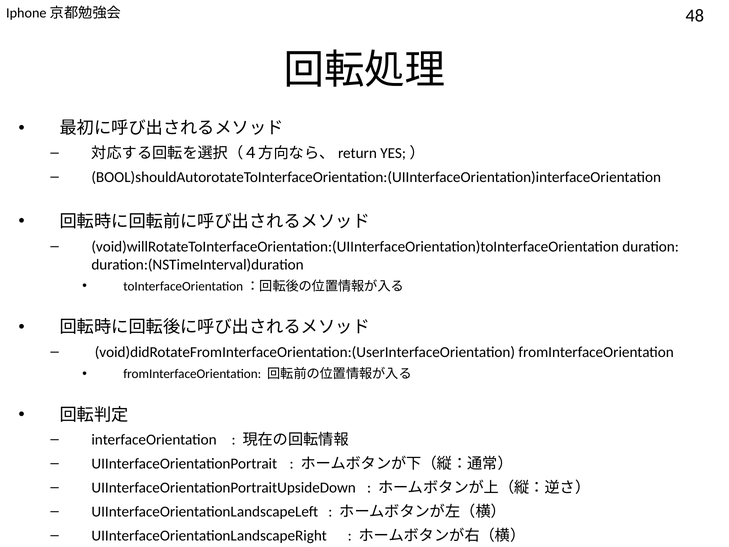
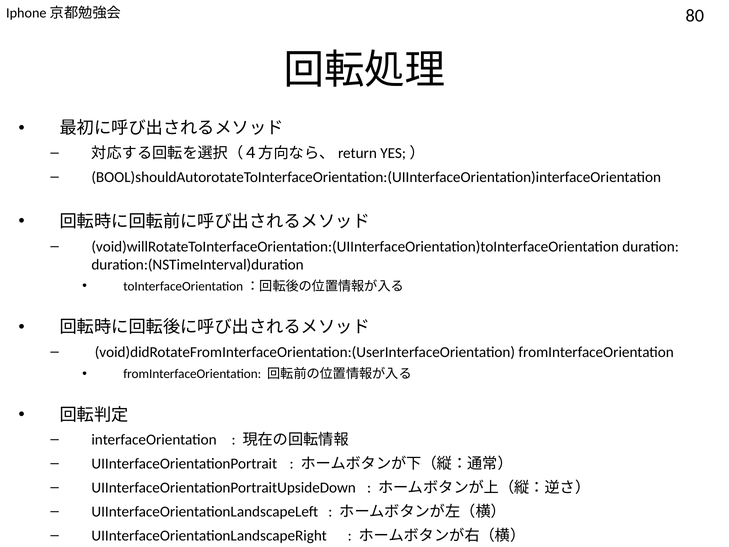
48: 48 -> 80
